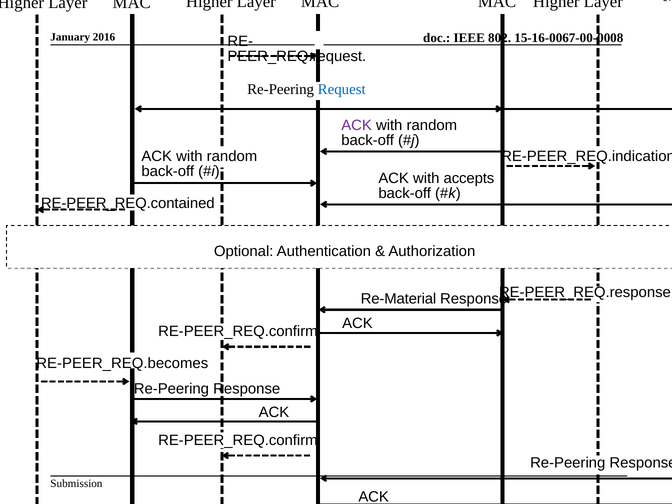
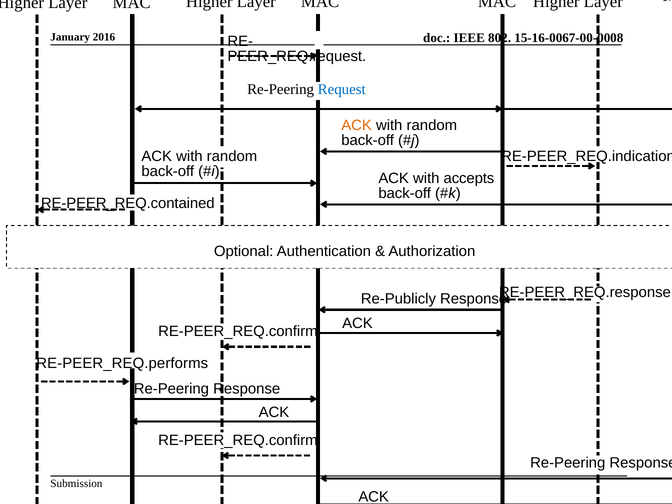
ACK at (357, 125) colour: purple -> orange
Re-Material: Re-Material -> Re-Publicly
RE-PEER_REQ.becomes: RE-PEER_REQ.becomes -> RE-PEER_REQ.performs
